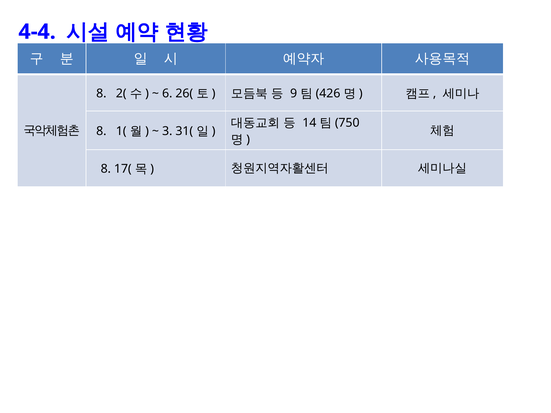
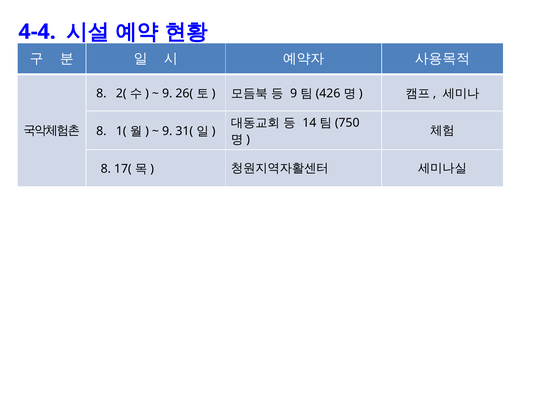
6 at (167, 93): 6 -> 9
3 at (167, 131): 3 -> 9
